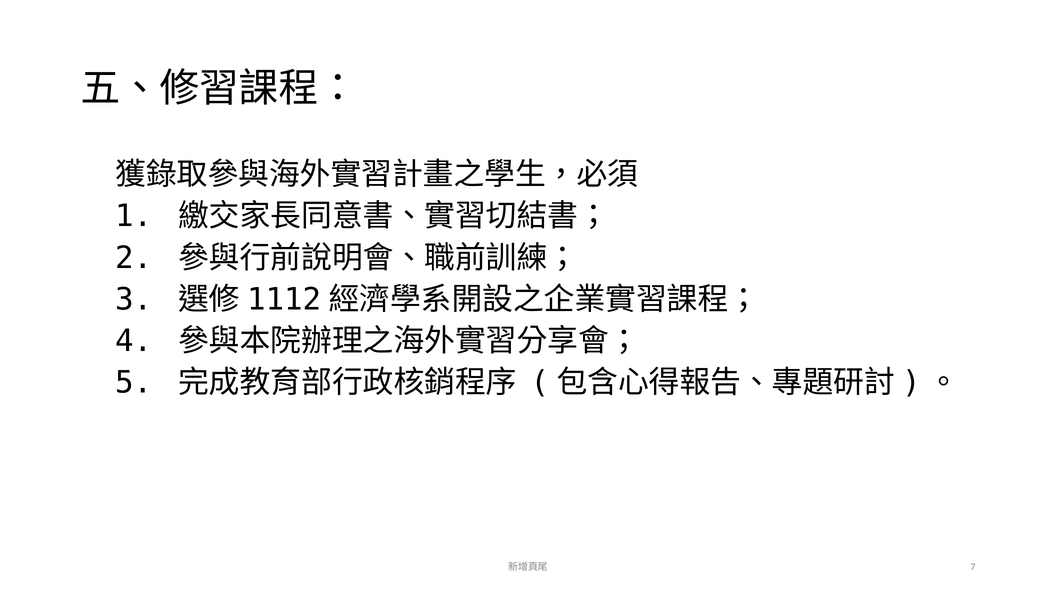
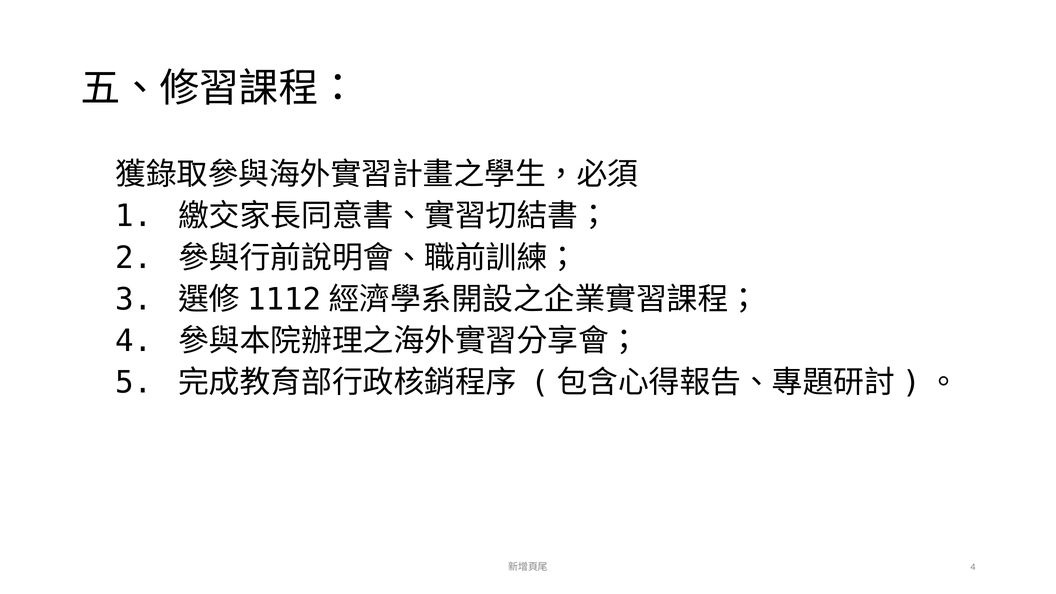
7 at (973, 567): 7 -> 4
